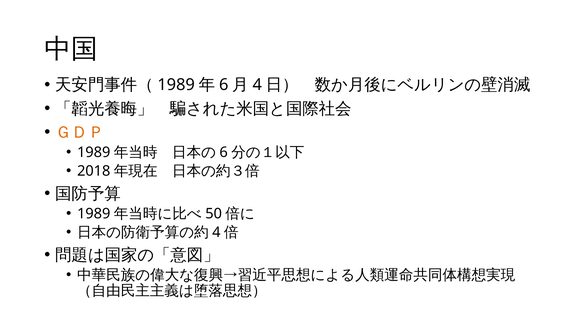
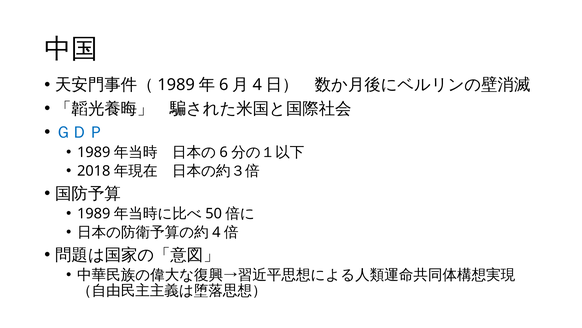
ＧＤＰ colour: orange -> blue
